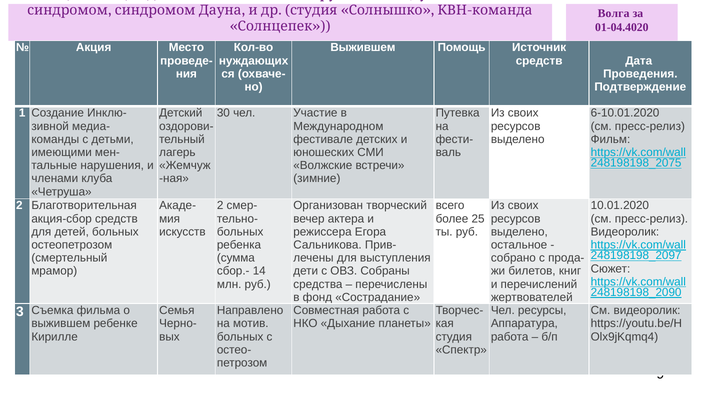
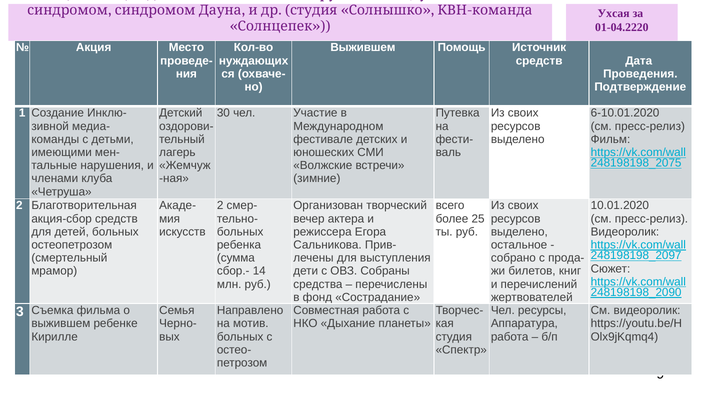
Волга: Волга -> Ухсая
01-04.4020: 01-04.4020 -> 01-04.2220
